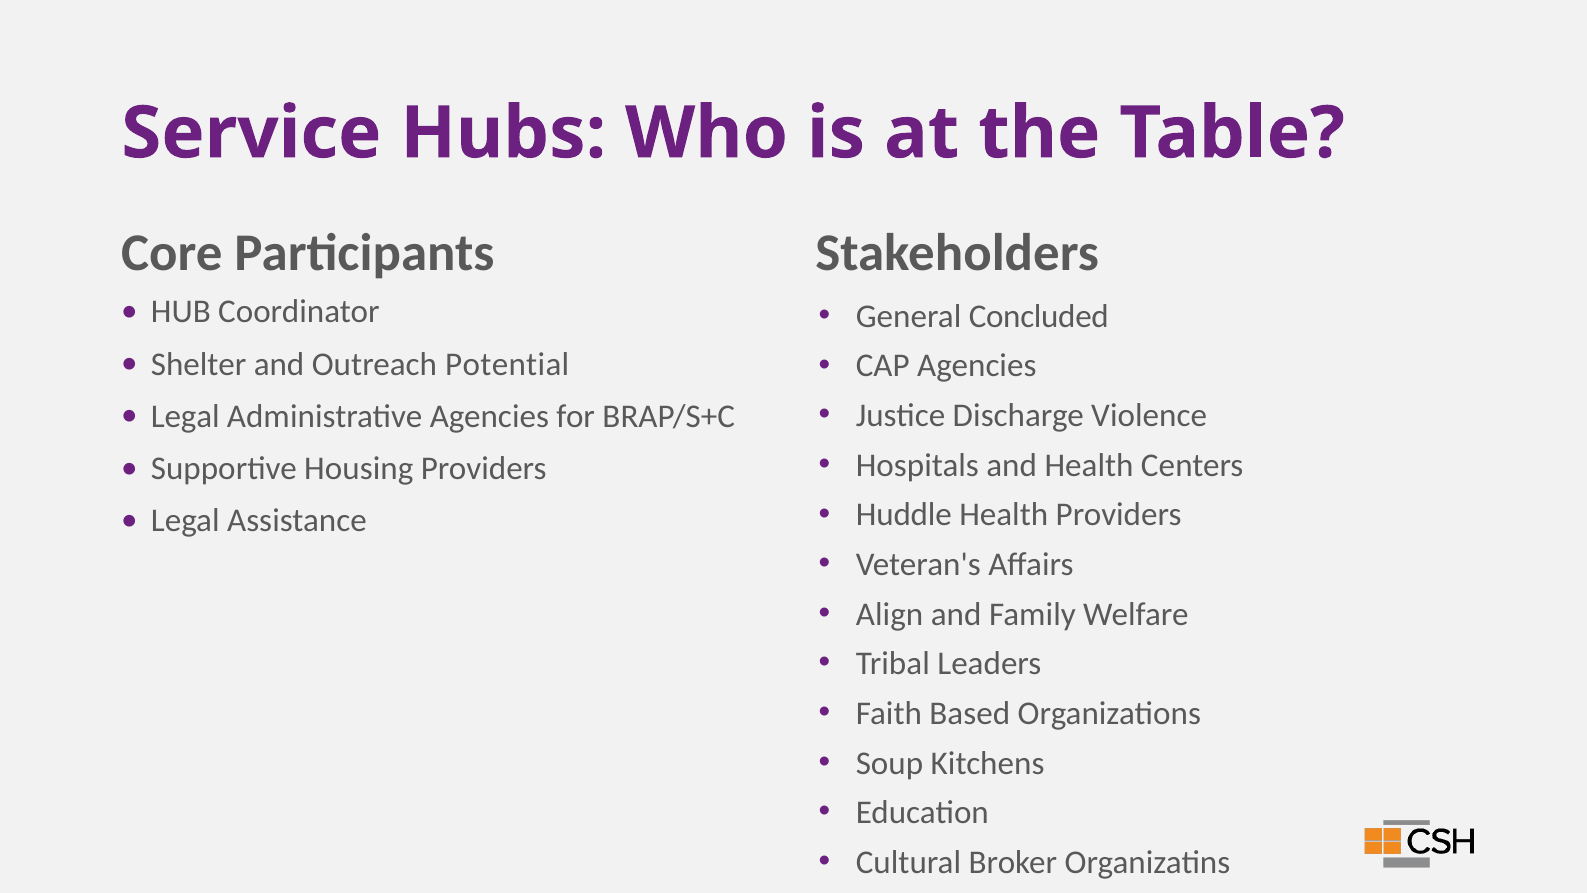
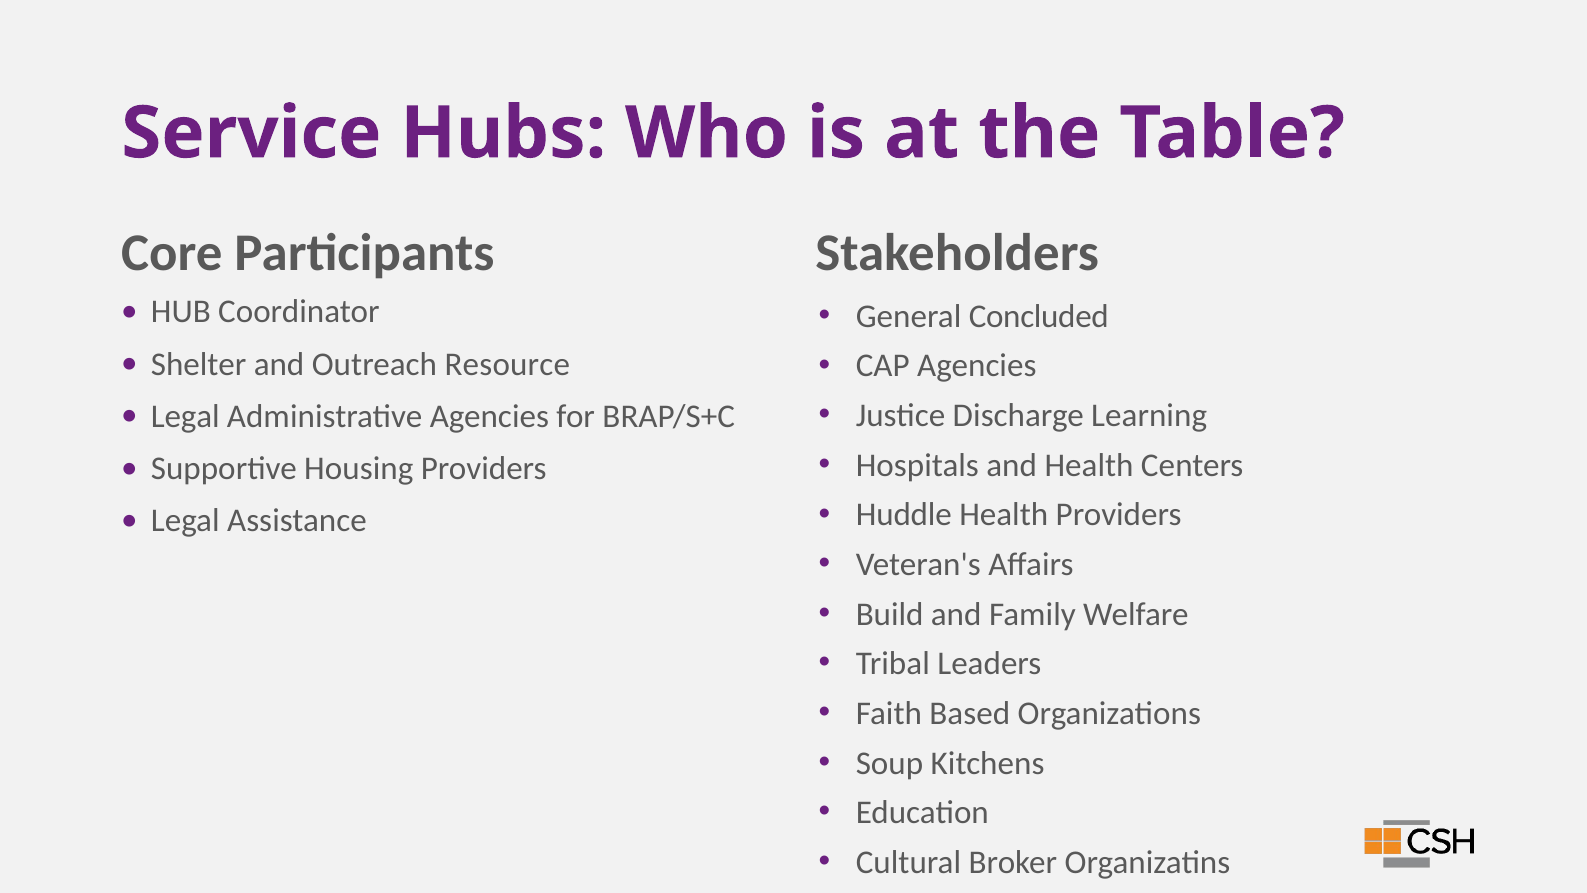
Potential: Potential -> Resource
Violence: Violence -> Learning
Align: Align -> Build
